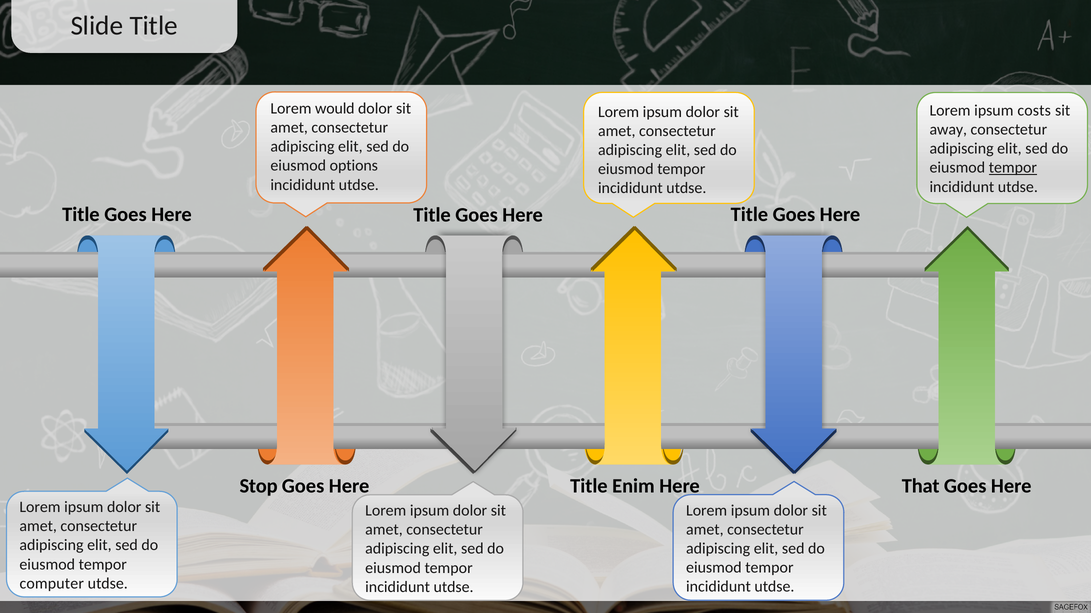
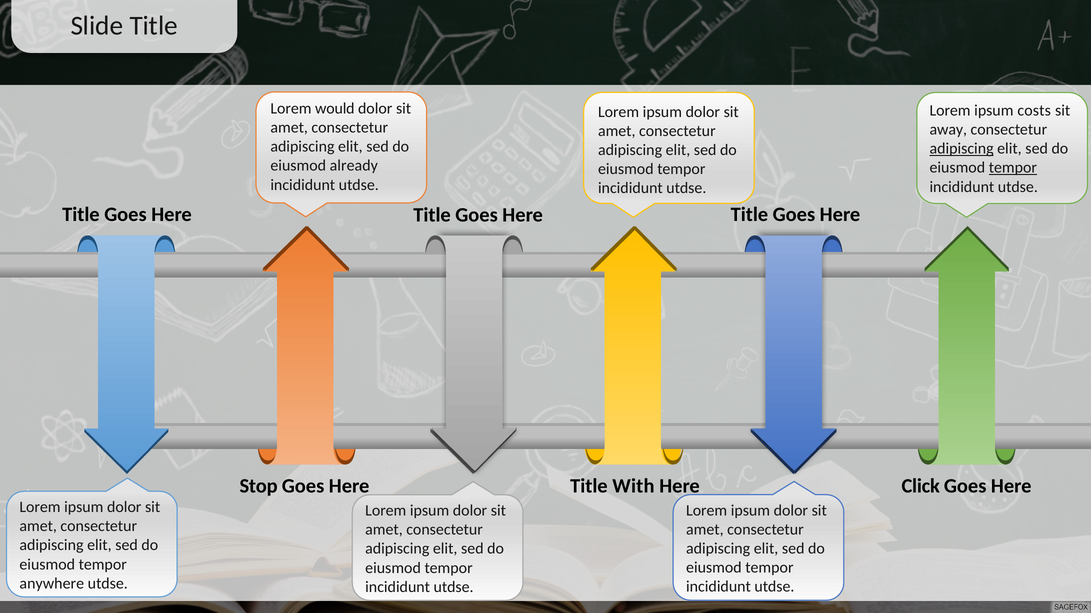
adipiscing at (962, 149) underline: none -> present
options: options -> already
Enim: Enim -> With
That: That -> Click
computer: computer -> anywhere
